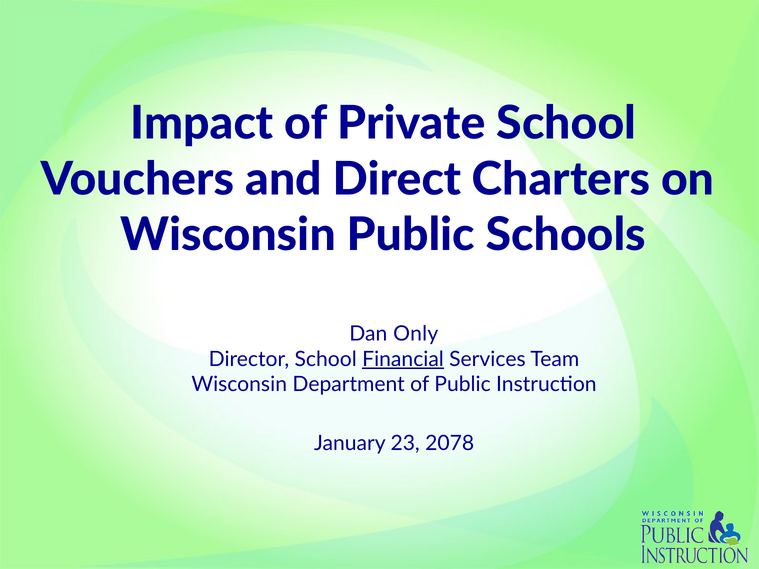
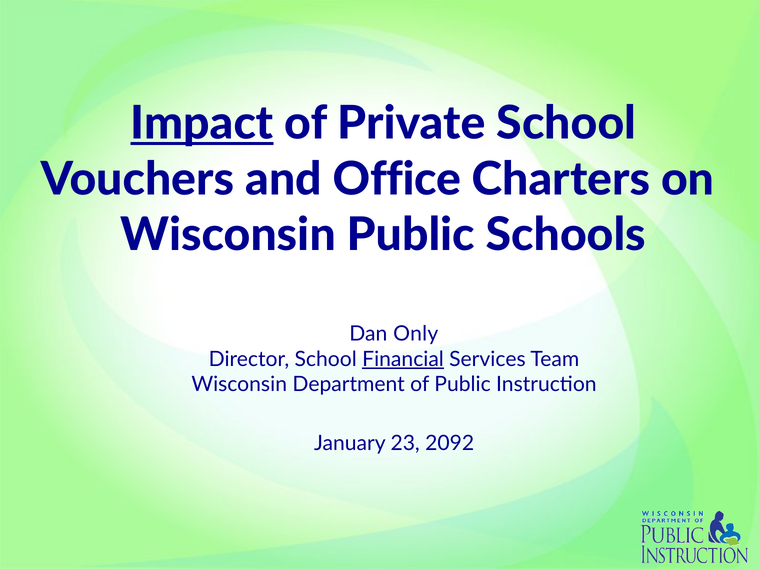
Impact underline: none -> present
Direct: Direct -> Office
2078: 2078 -> 2092
